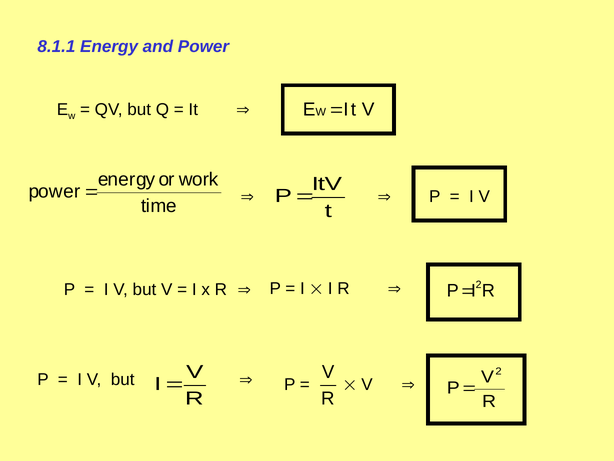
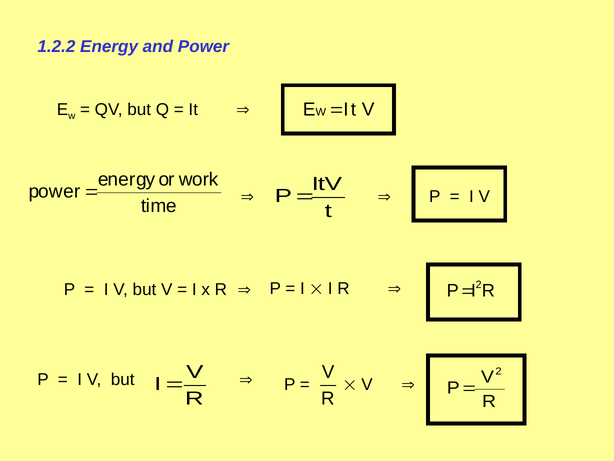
8.1.1: 8.1.1 -> 1.2.2
